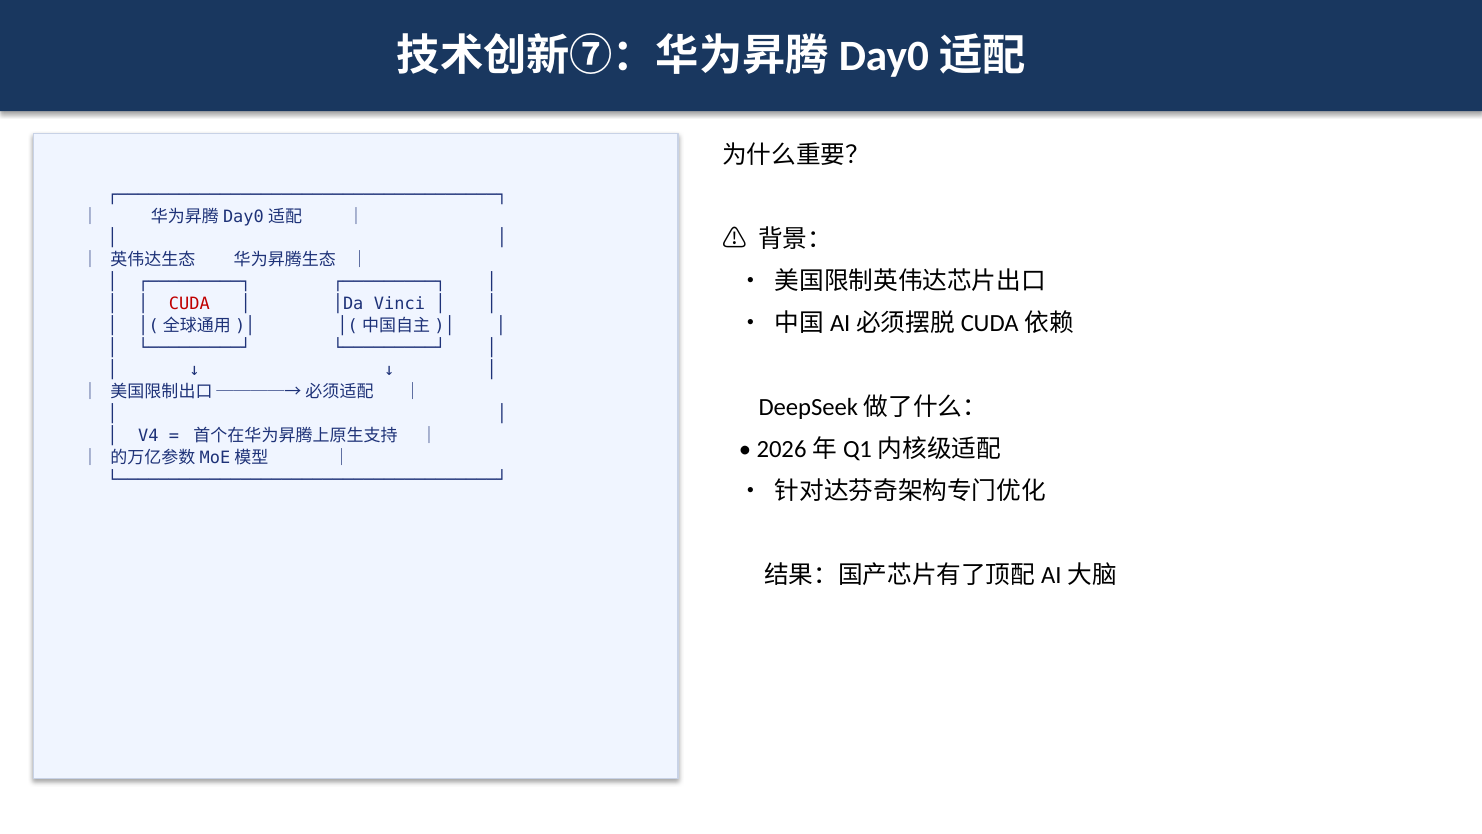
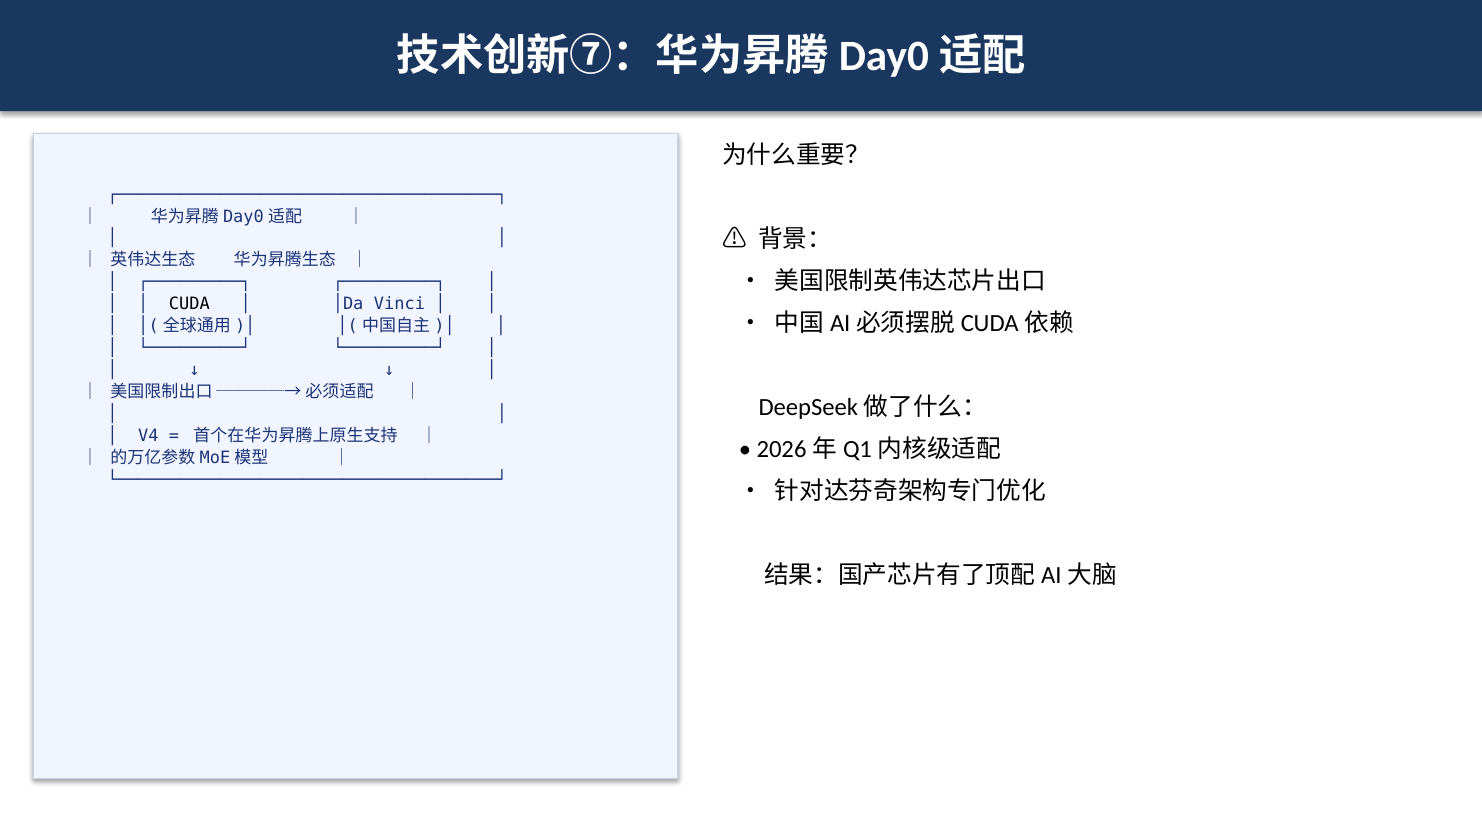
CUDA colour: red -> black
